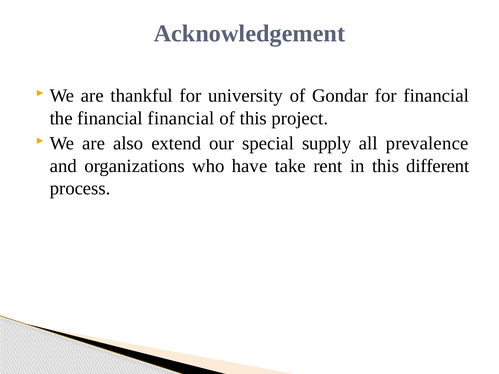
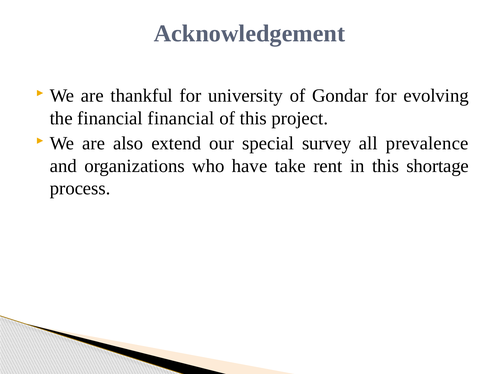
for financial: financial -> evolving
supply: supply -> survey
different: different -> shortage
